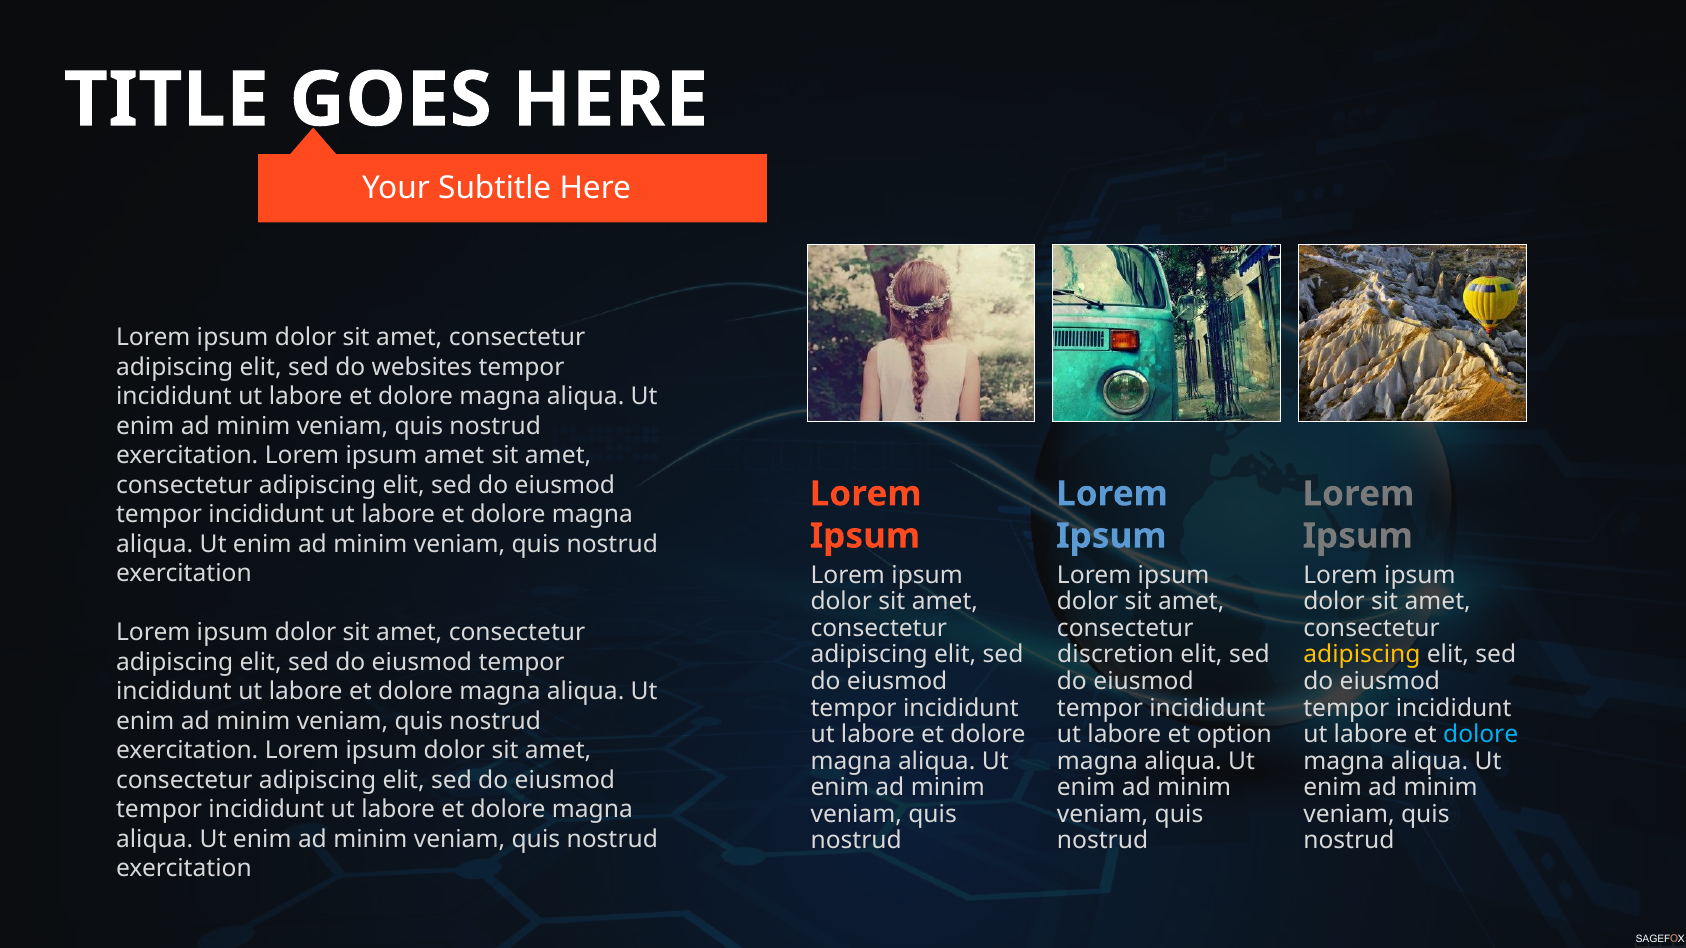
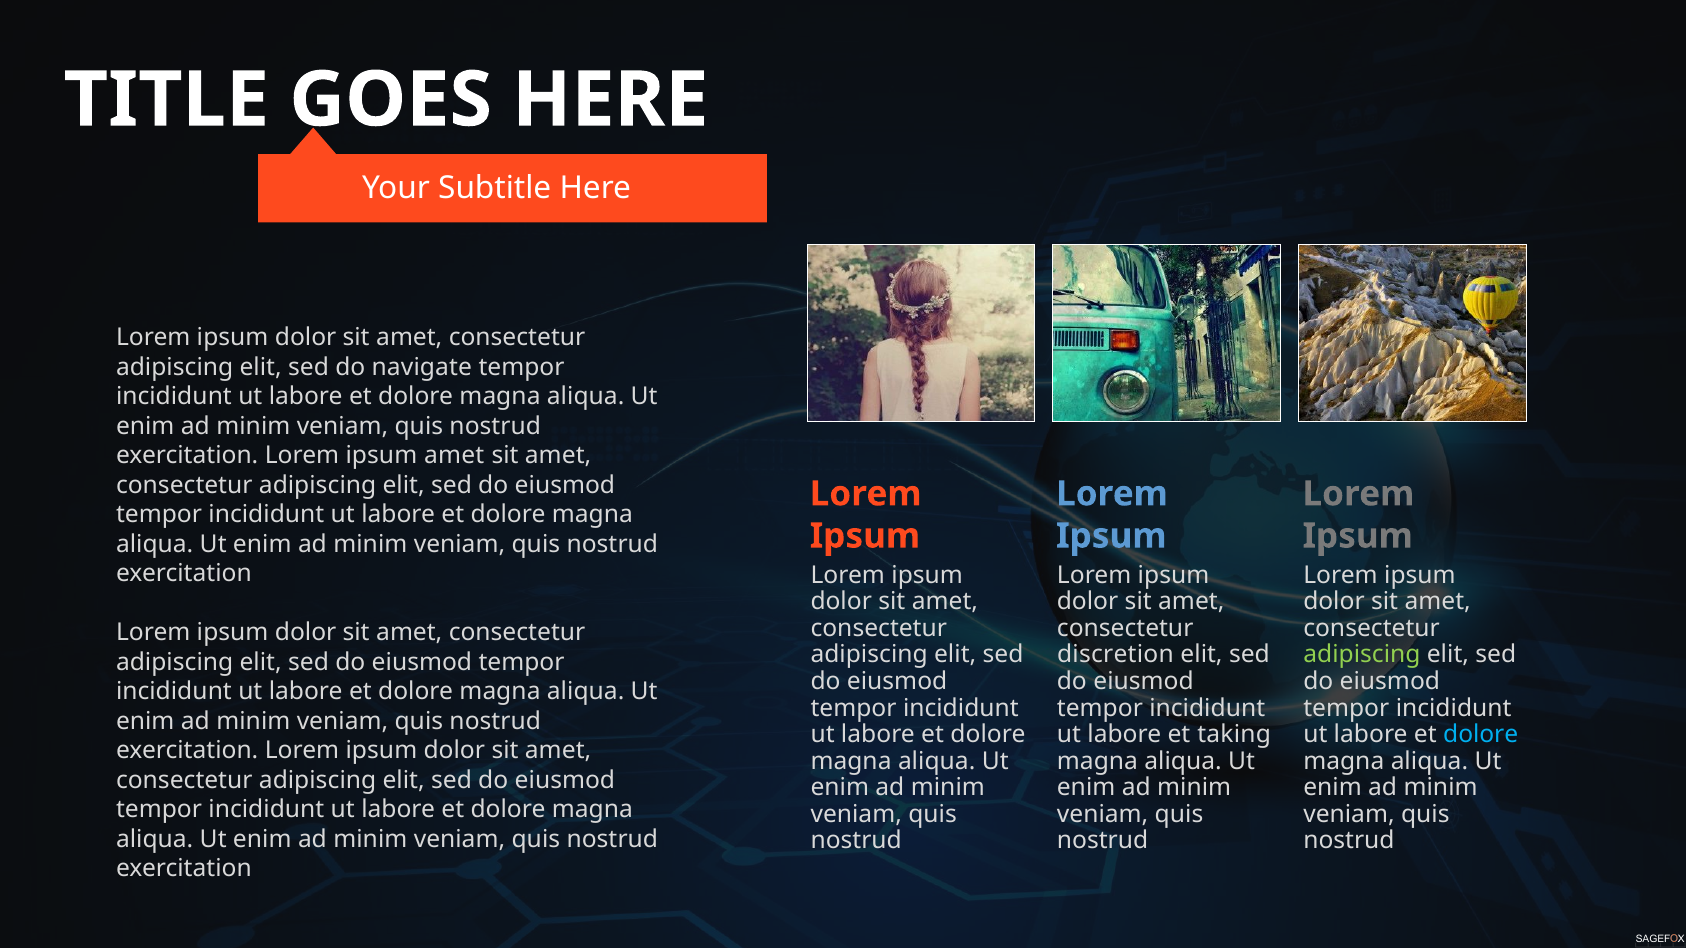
websites: websites -> navigate
adipiscing at (1362, 655) colour: yellow -> light green
option: option -> taking
